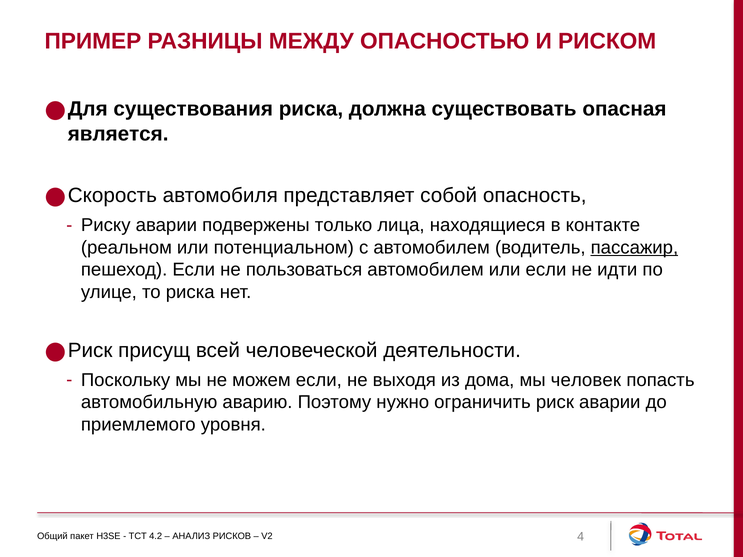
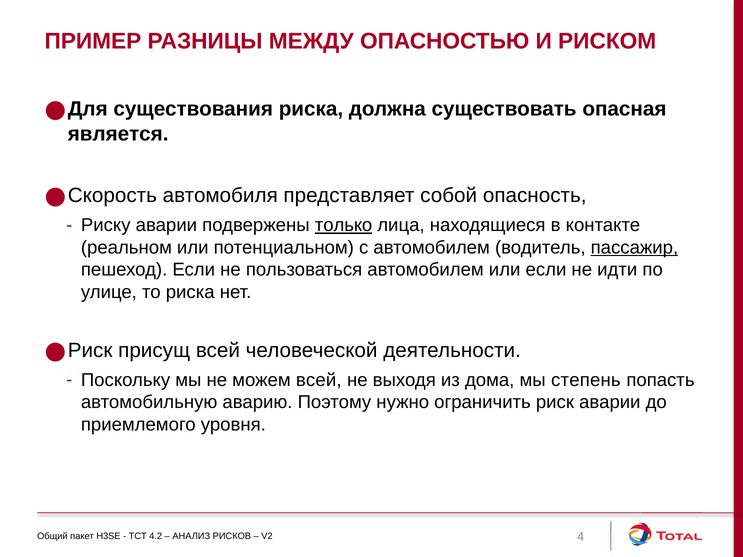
только underline: none -> present
можем если: если -> всей
человек: человек -> степень
